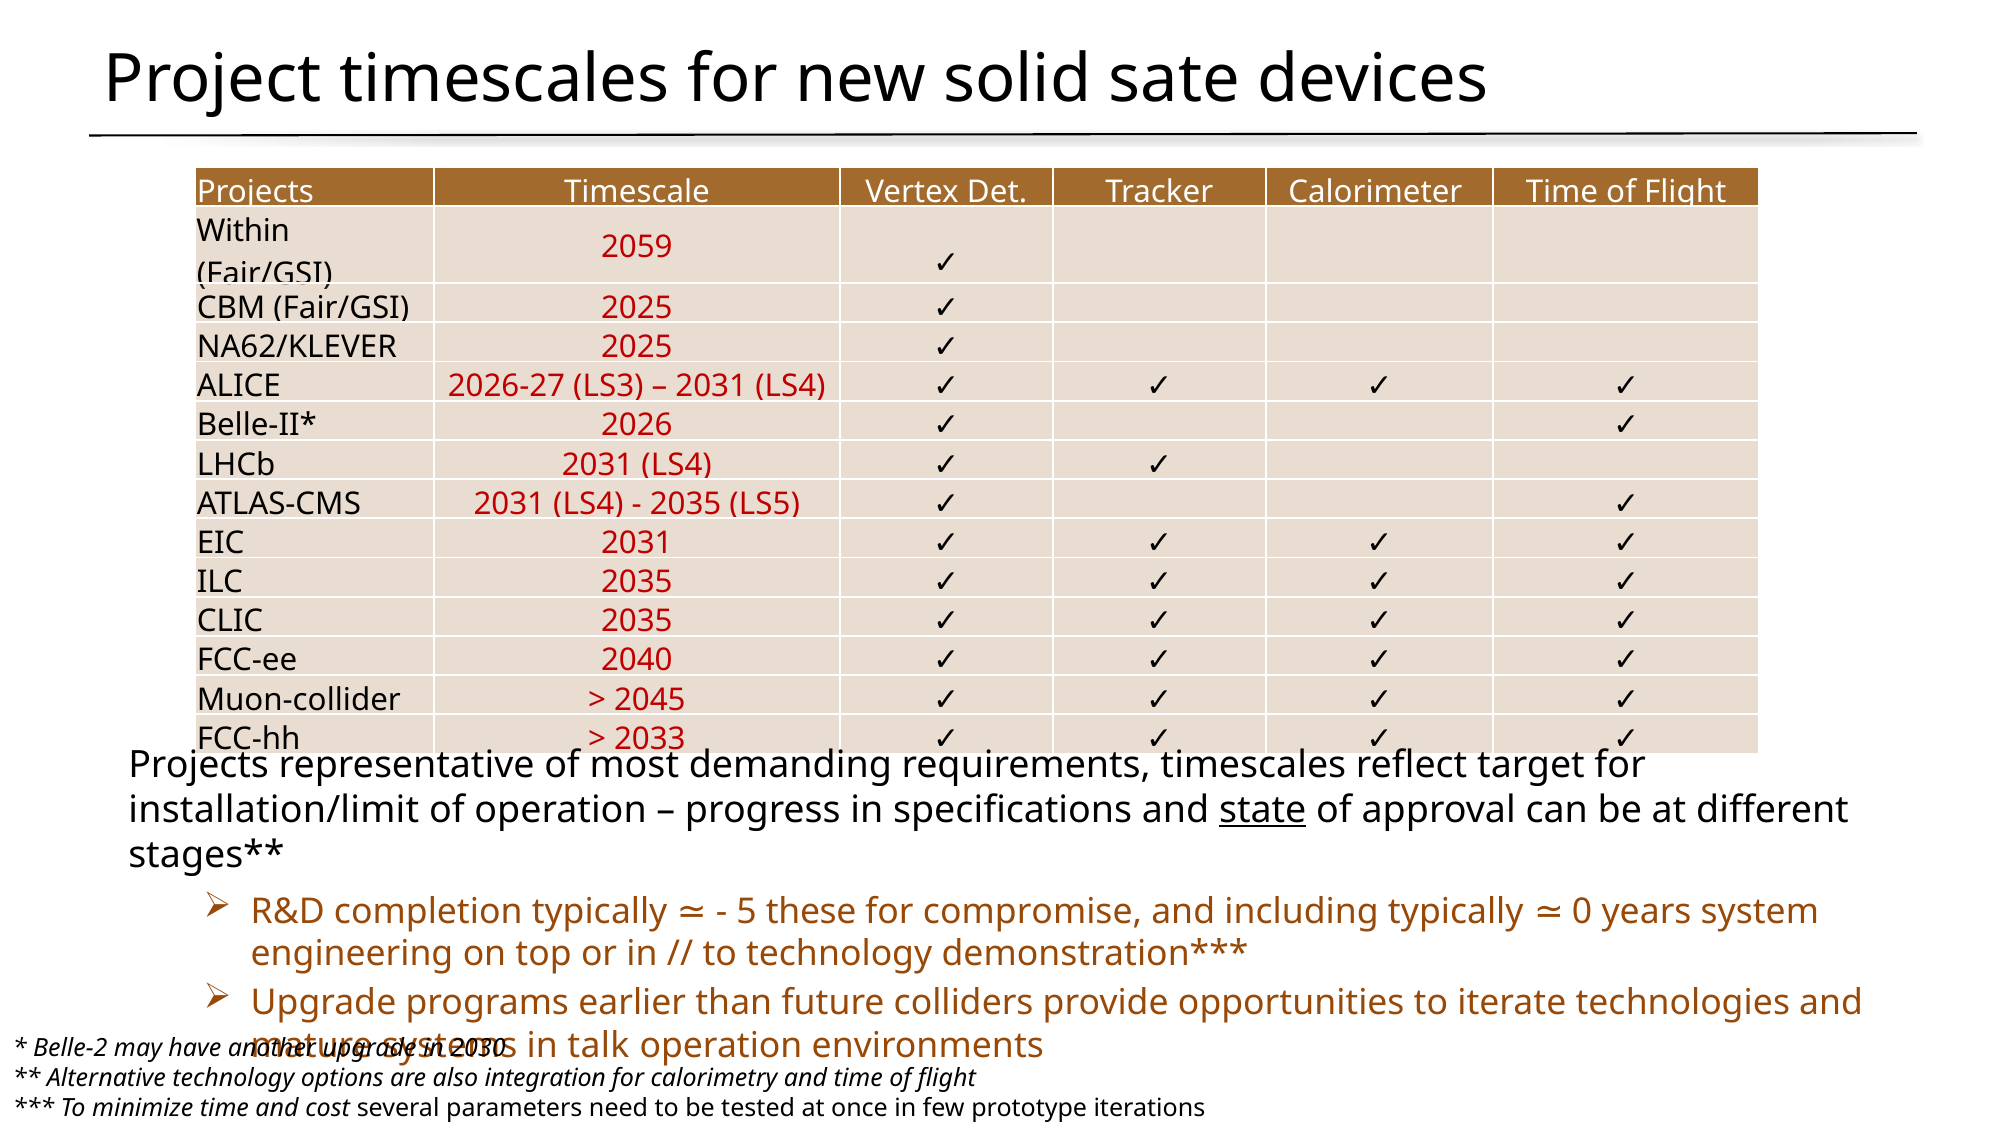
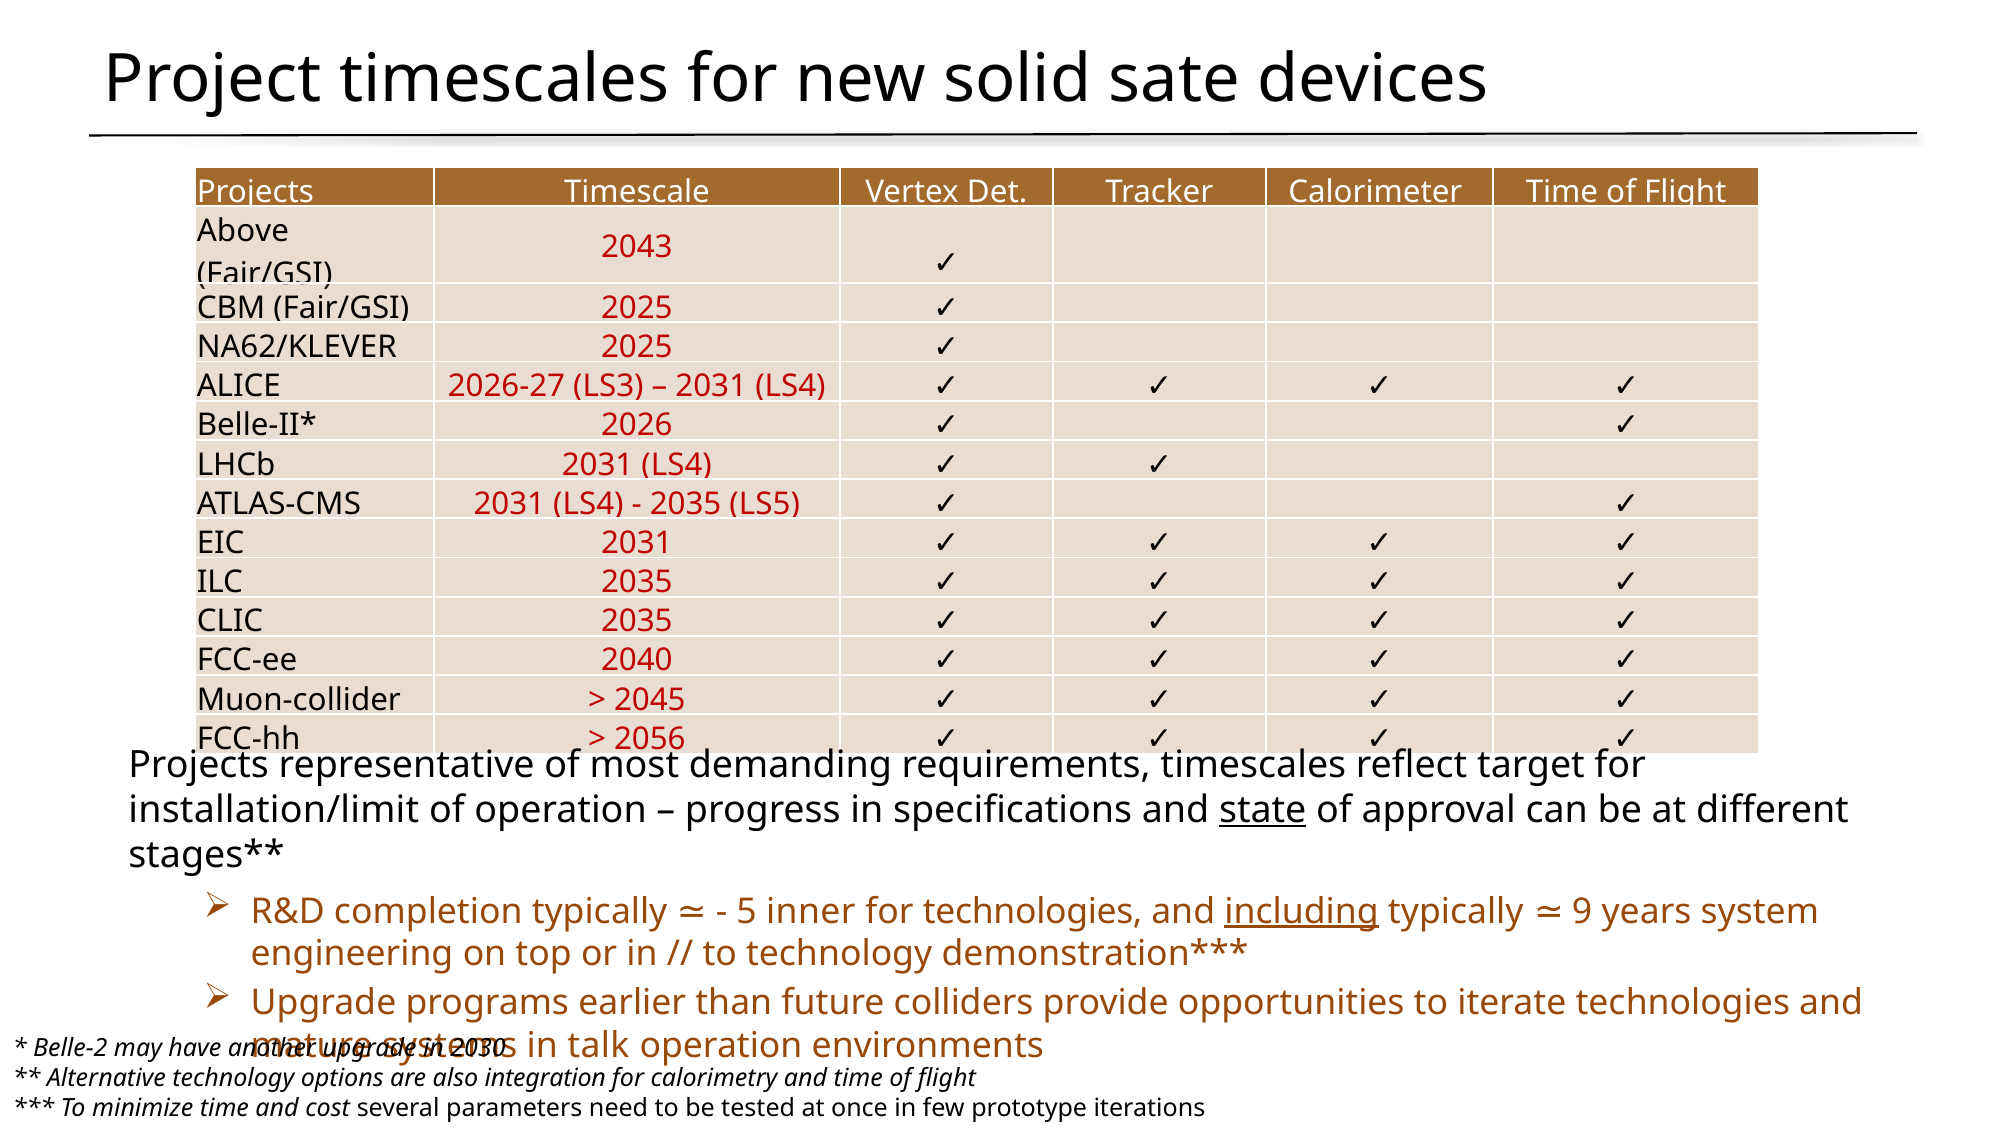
Within: Within -> Above
2059: 2059 -> 2043
2033: 2033 -> 2056
these: these -> inner
for compromise: compromise -> technologies
including underline: none -> present
0: 0 -> 9
